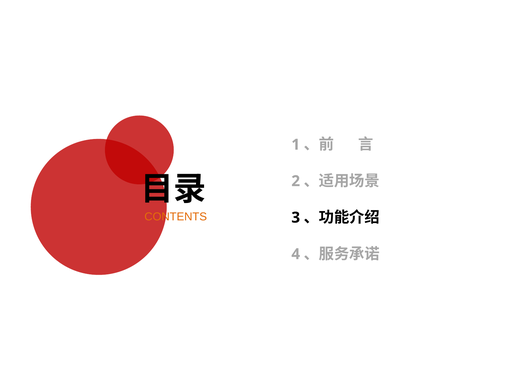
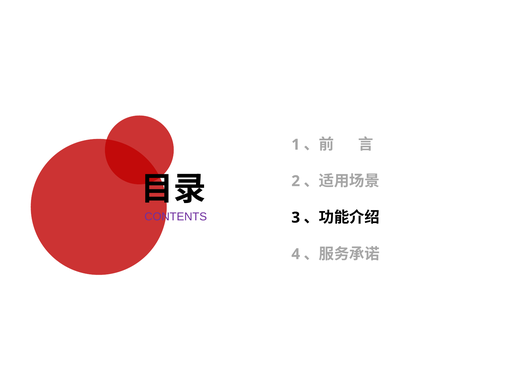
CONTENTS colour: orange -> purple
